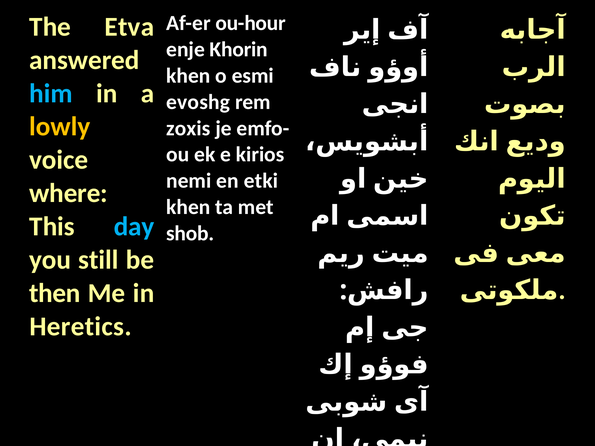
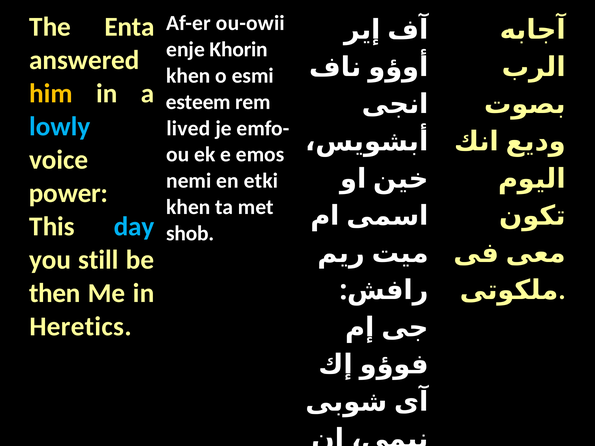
ou-hour: ou-hour -> ou-owii
Etva: Etva -> Enta
him colour: light blue -> yellow
evoshg: evoshg -> esteem
lowly colour: yellow -> light blue
zoxis: zoxis -> lived
kirios: kirios -> emos
where: where -> power
